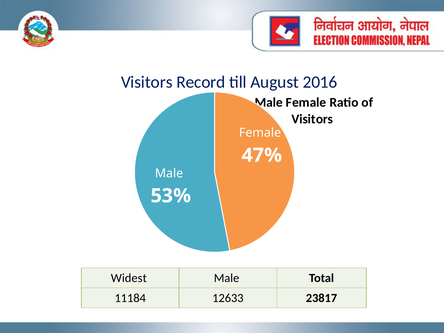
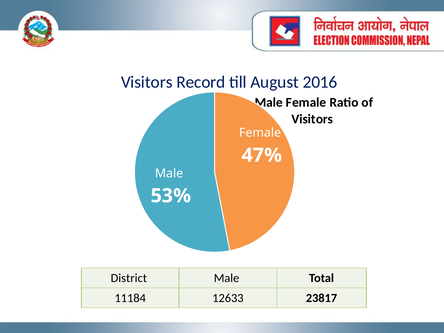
Widest: Widest -> District
